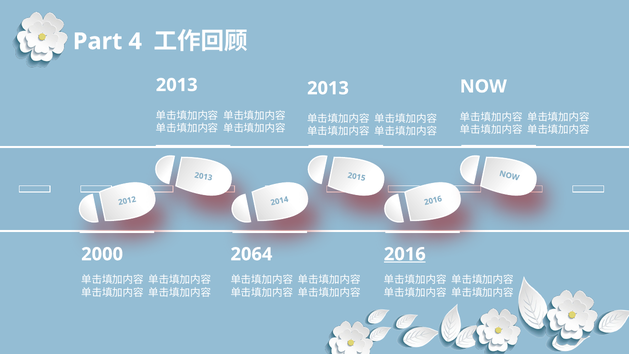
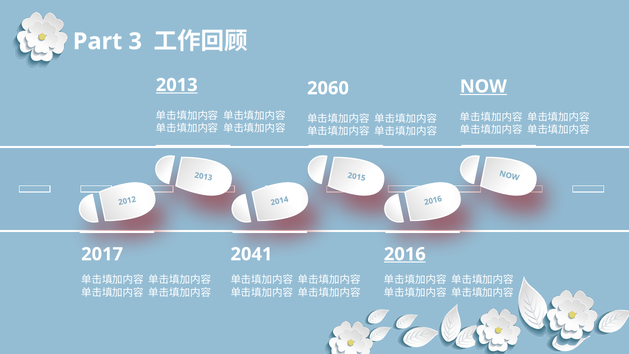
4: 4 -> 3
2013 at (177, 85) underline: none -> present
NOW underline: none -> present
2013 at (328, 88): 2013 -> 2060
2000: 2000 -> 2017
2064: 2064 -> 2041
